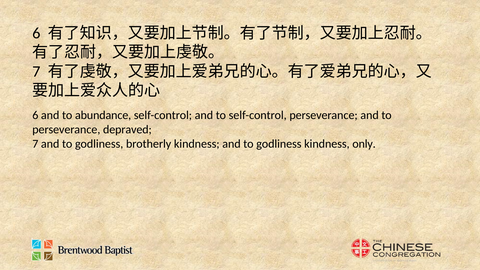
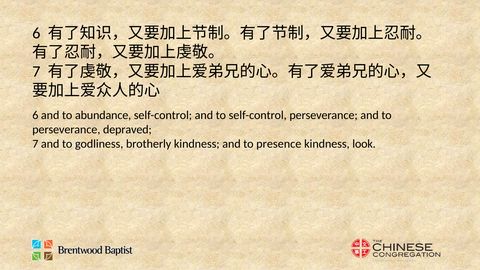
kindness and to godliness: godliness -> presence
only: only -> look
